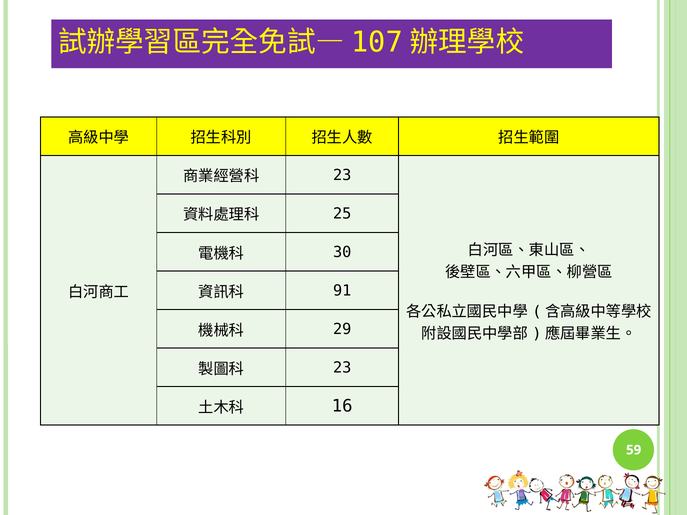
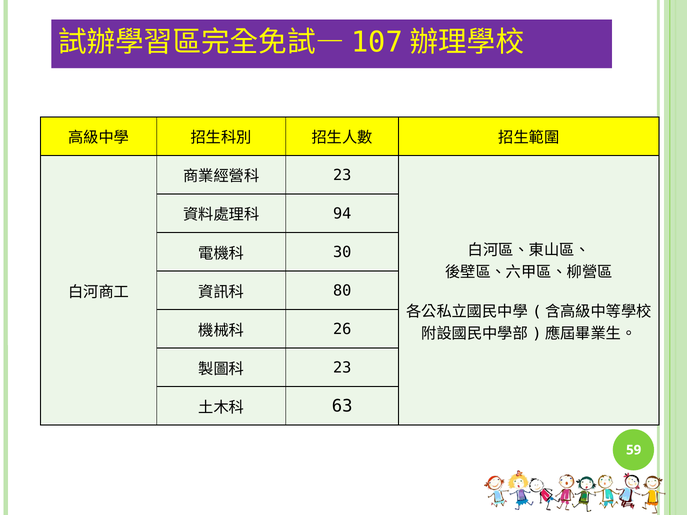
25: 25 -> 94
91: 91 -> 80
29: 29 -> 26
16: 16 -> 63
